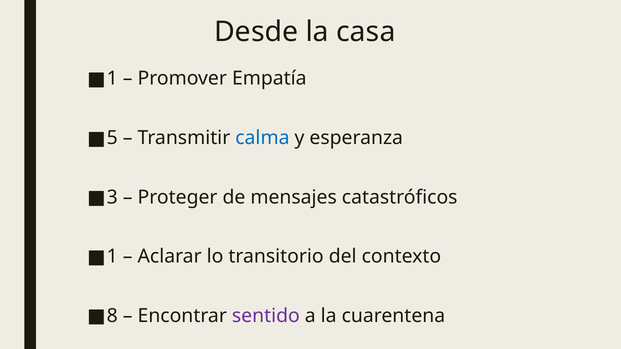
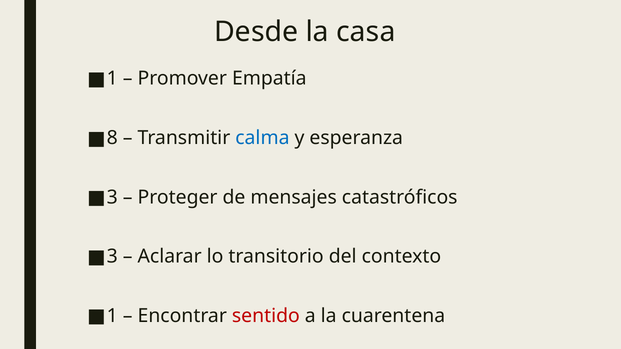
5: 5 -> 8
1 at (112, 257): 1 -> 3
8 at (112, 316): 8 -> 1
sentido colour: purple -> red
